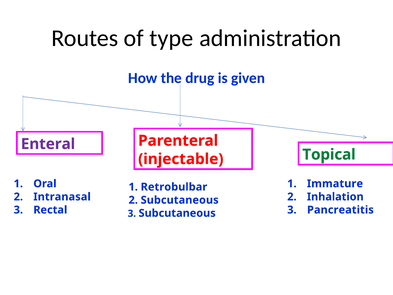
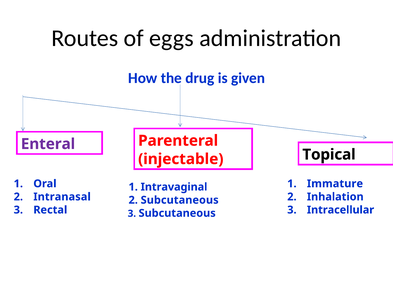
type: type -> eggs
Topical colour: green -> black
Retrobulbar: Retrobulbar -> Intravaginal
Pancreatitis: Pancreatitis -> Intracellular
